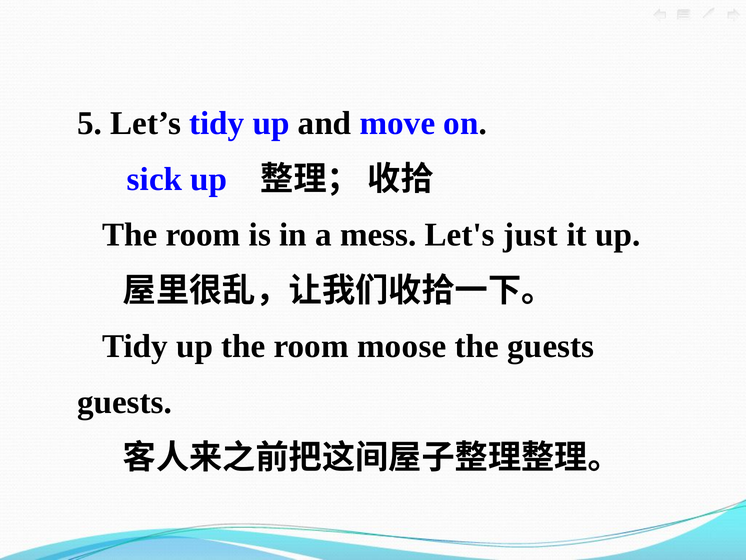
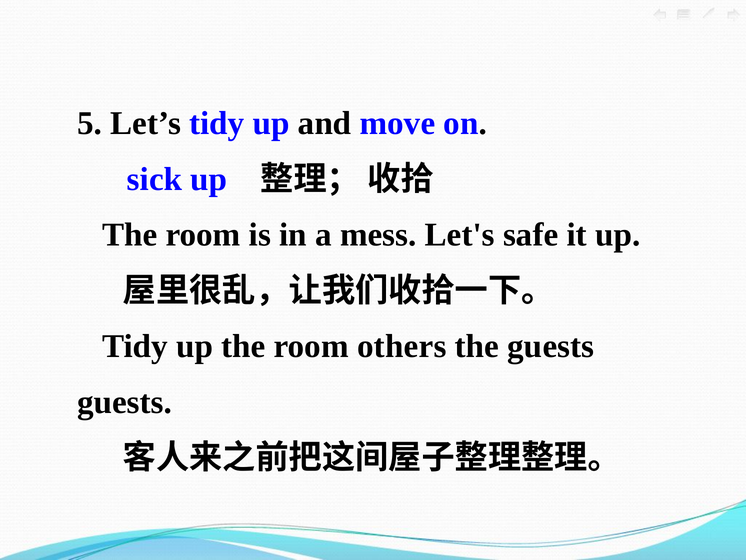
just: just -> safe
moose: moose -> others
